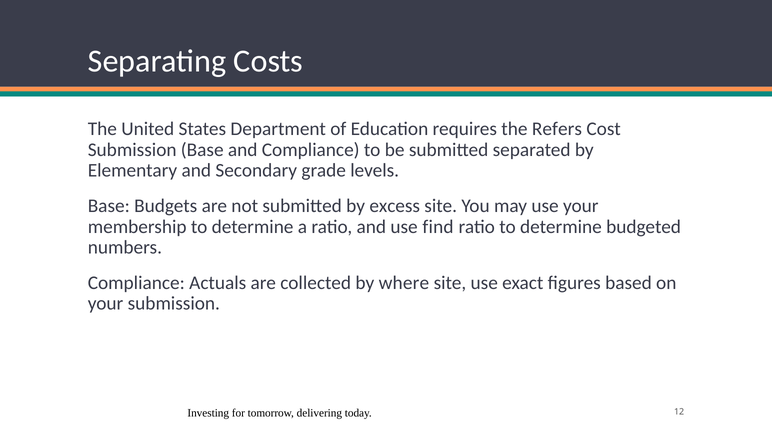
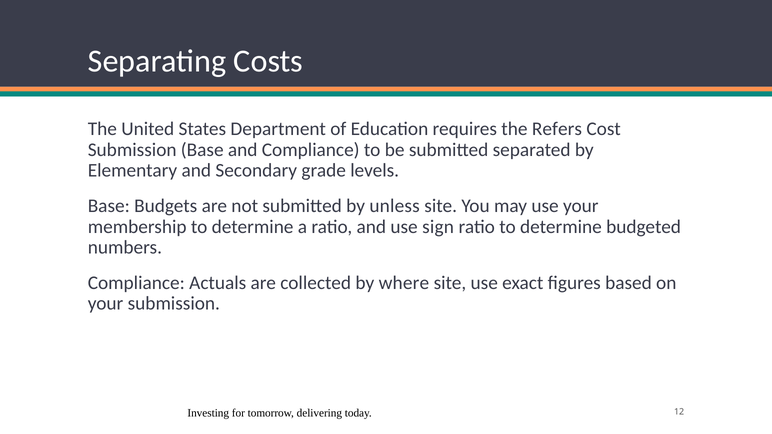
excess: excess -> unless
find: find -> sign
